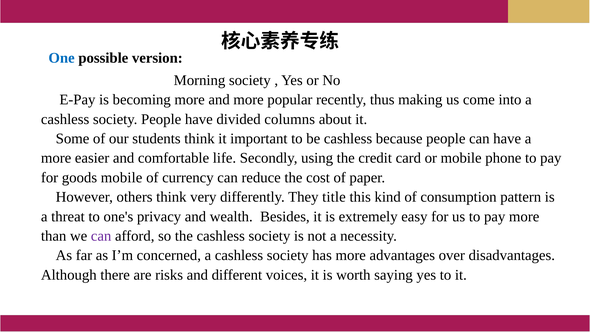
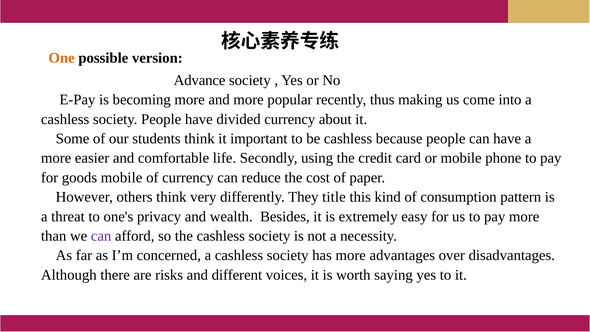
One colour: blue -> orange
Morning: Morning -> Advance
divided columns: columns -> currency
